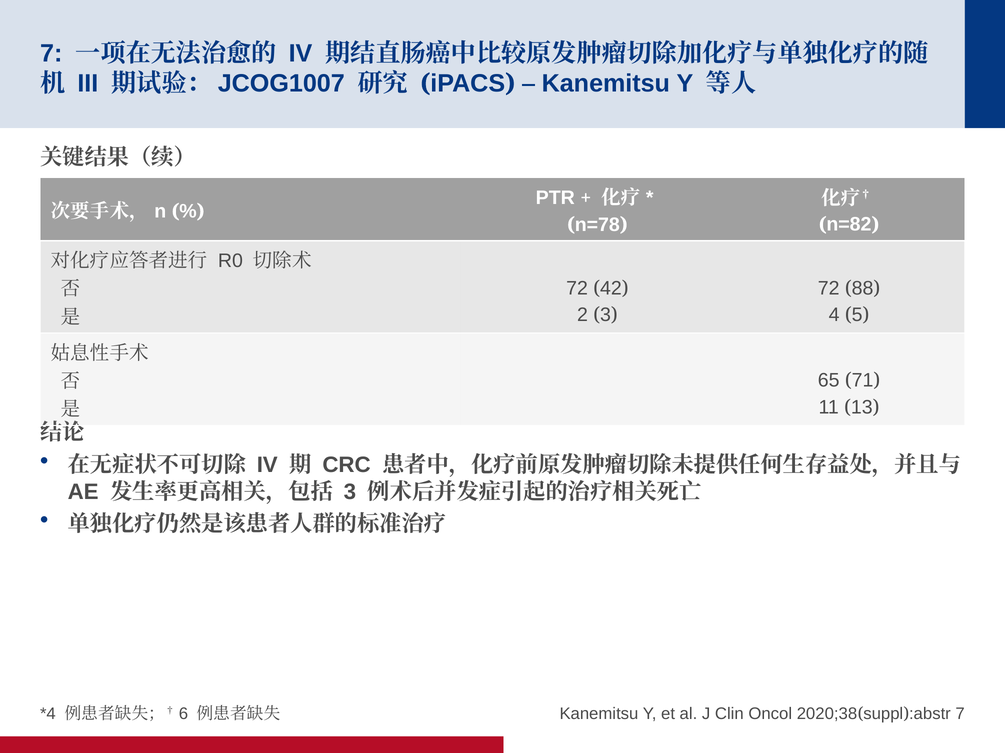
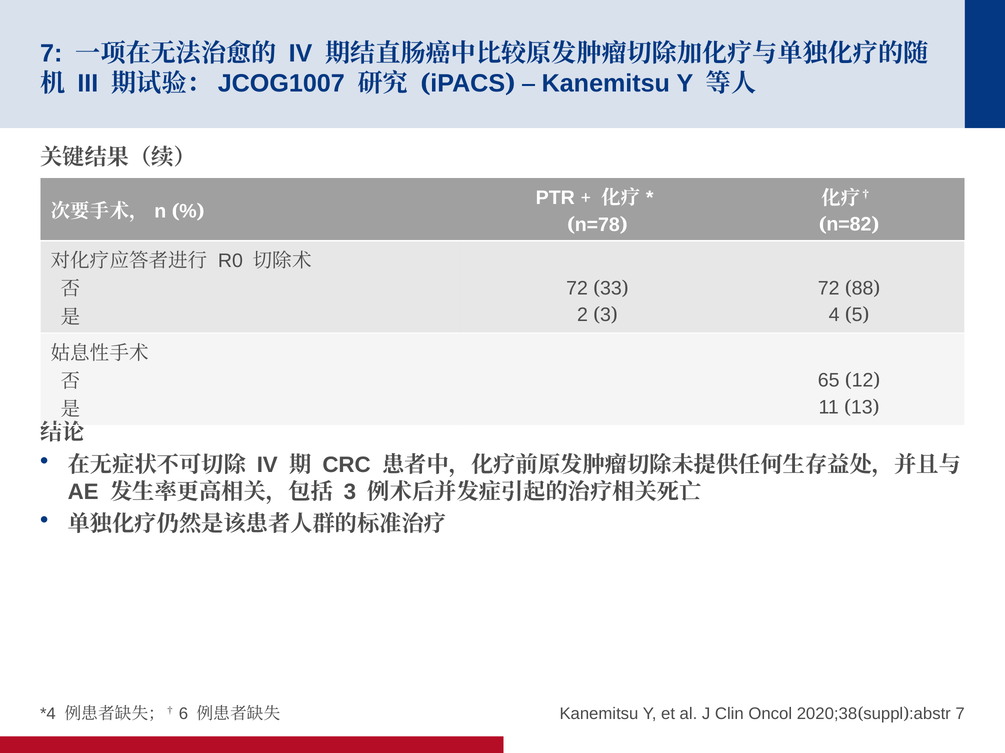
42: 42 -> 33
71: 71 -> 12
